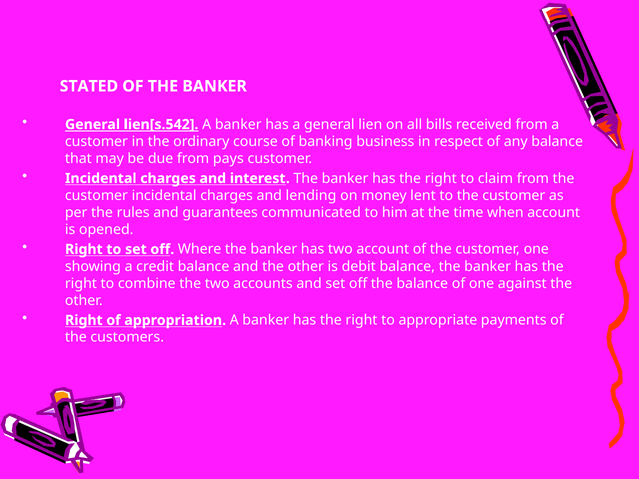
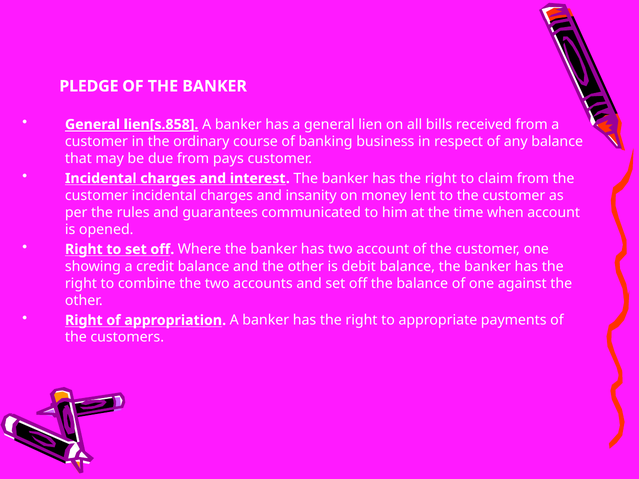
STATED: STATED -> PLEDGE
lien[s.542: lien[s.542 -> lien[s.858
lending: lending -> insanity
